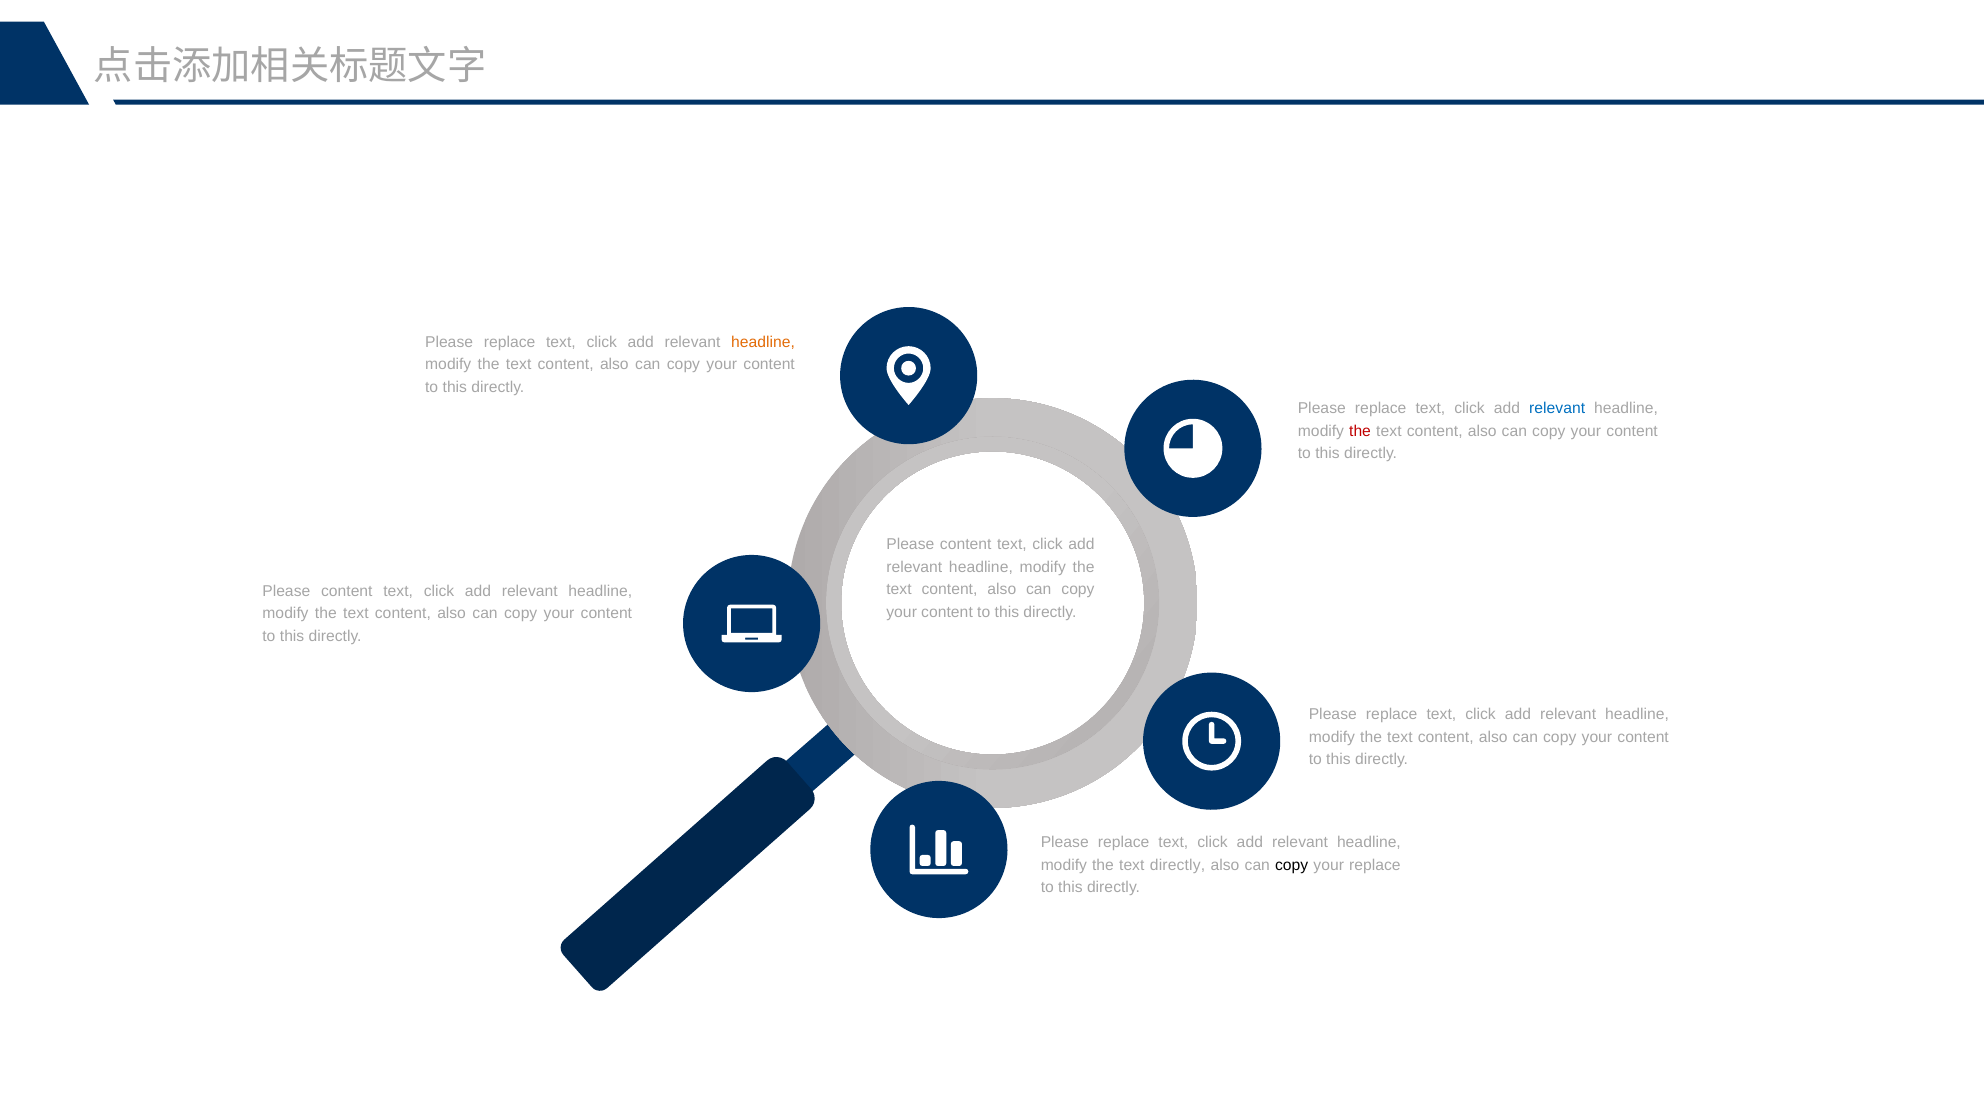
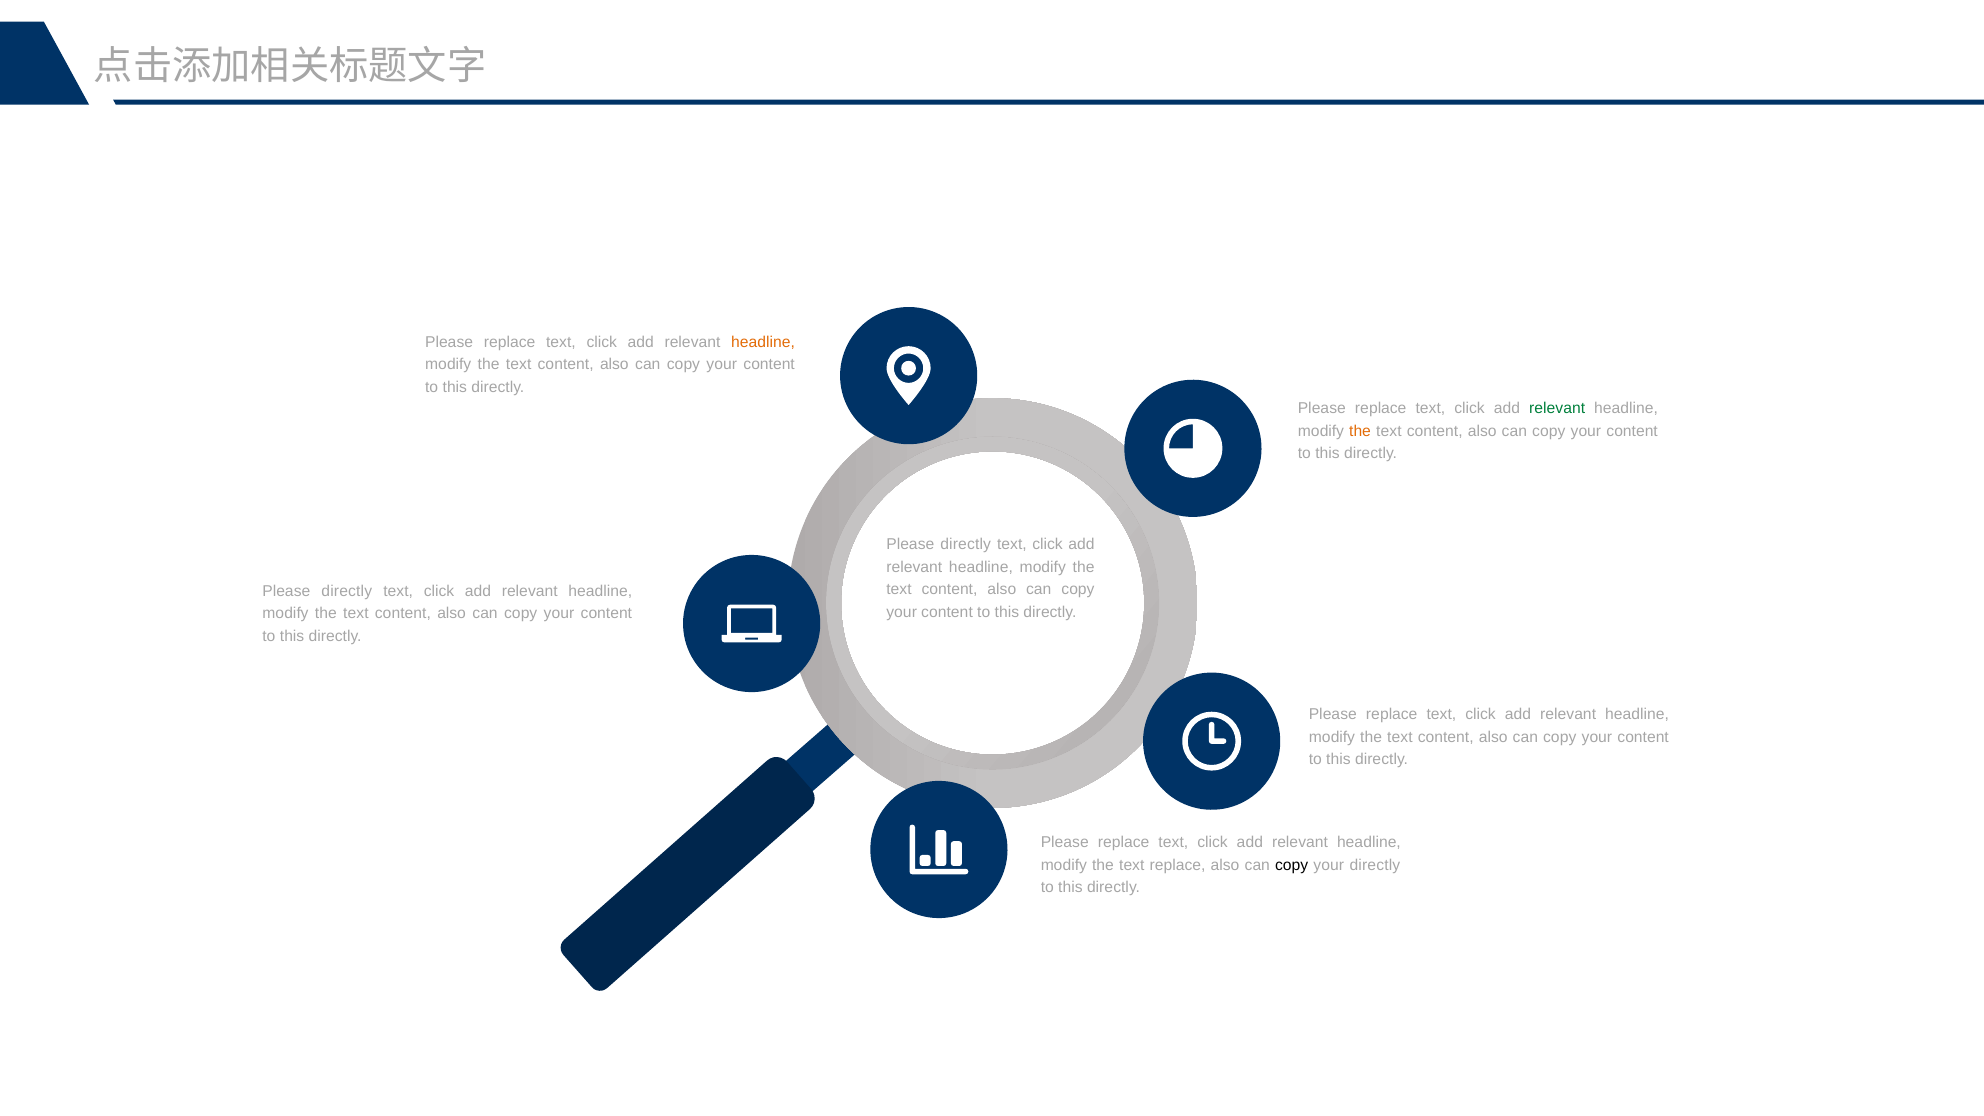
relevant at (1557, 409) colour: blue -> green
the at (1360, 431) colour: red -> orange
content at (966, 545): content -> directly
content at (347, 591): content -> directly
text directly: directly -> replace
your replace: replace -> directly
